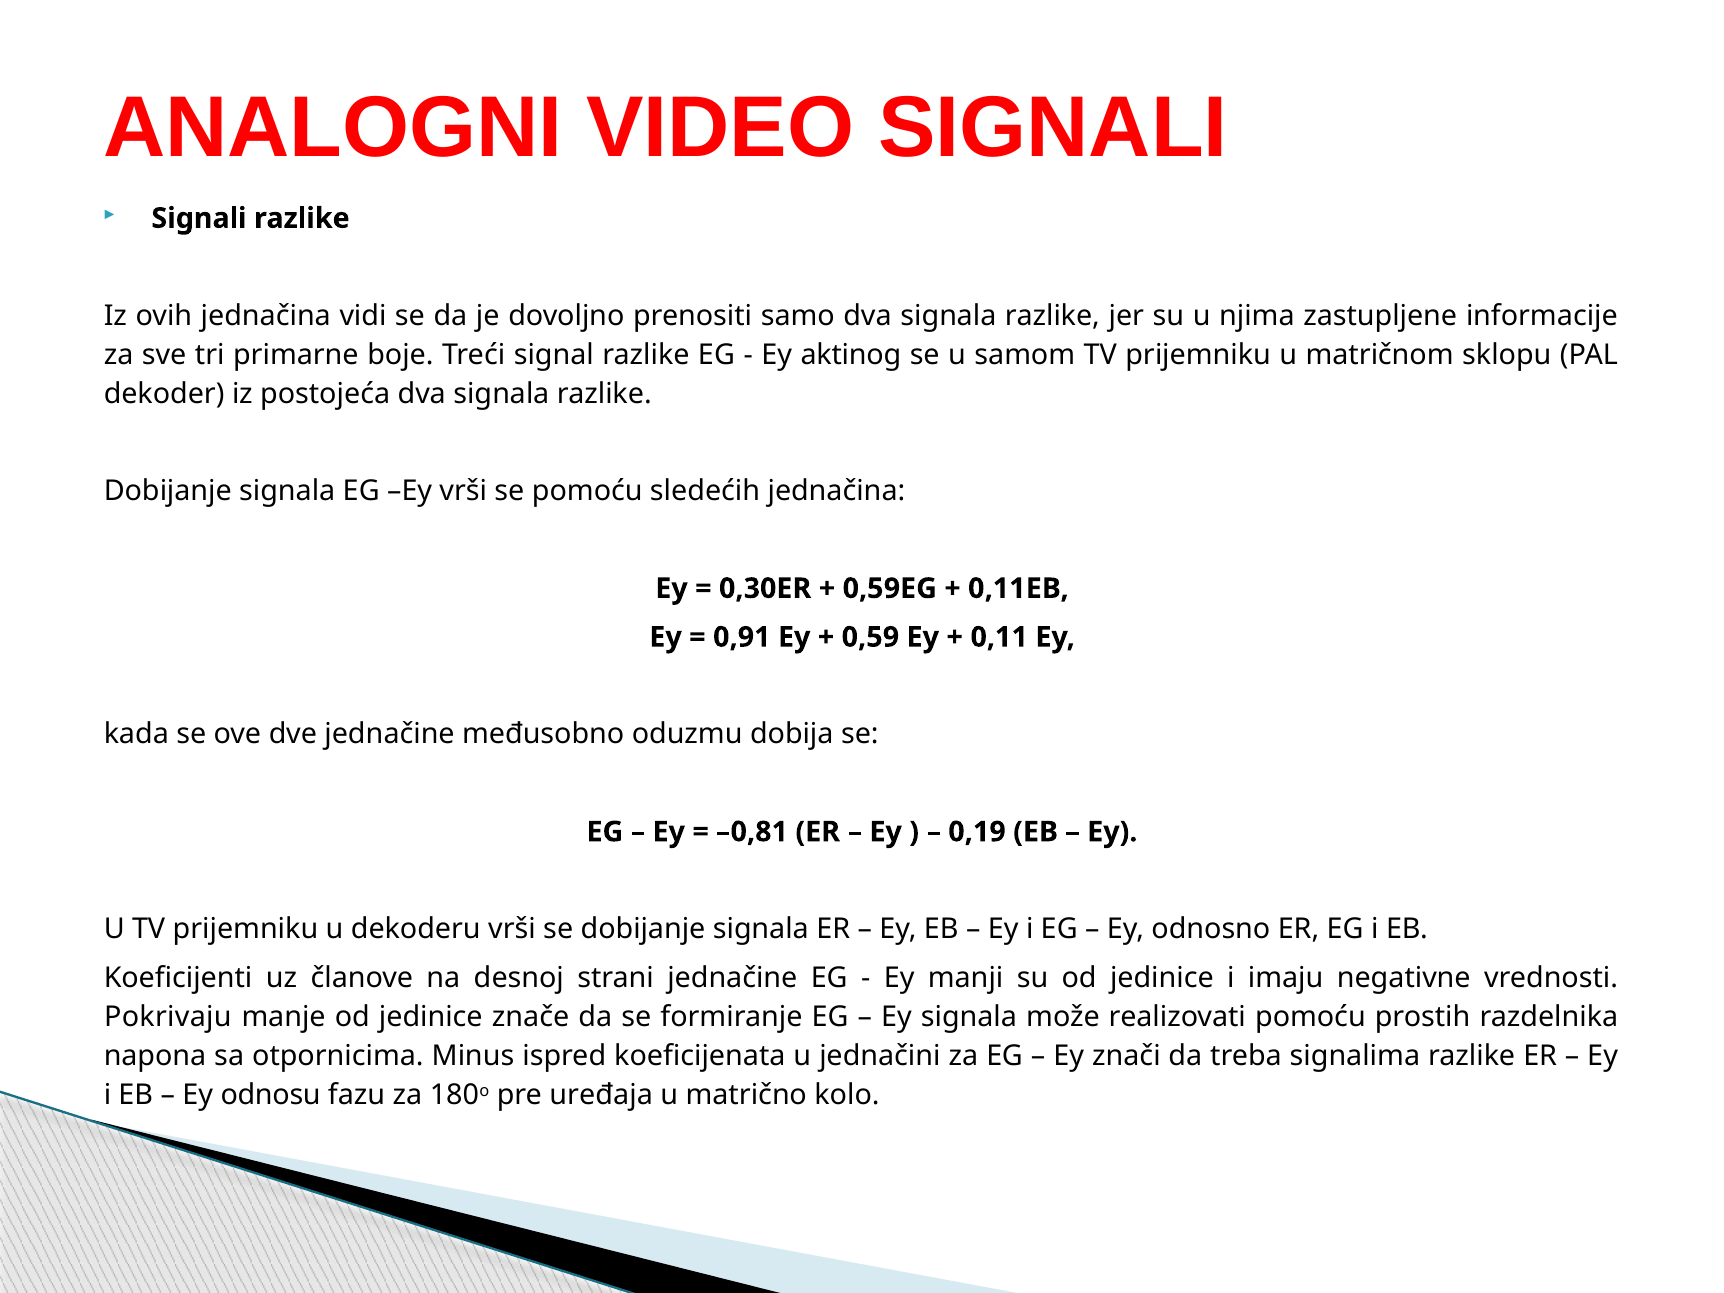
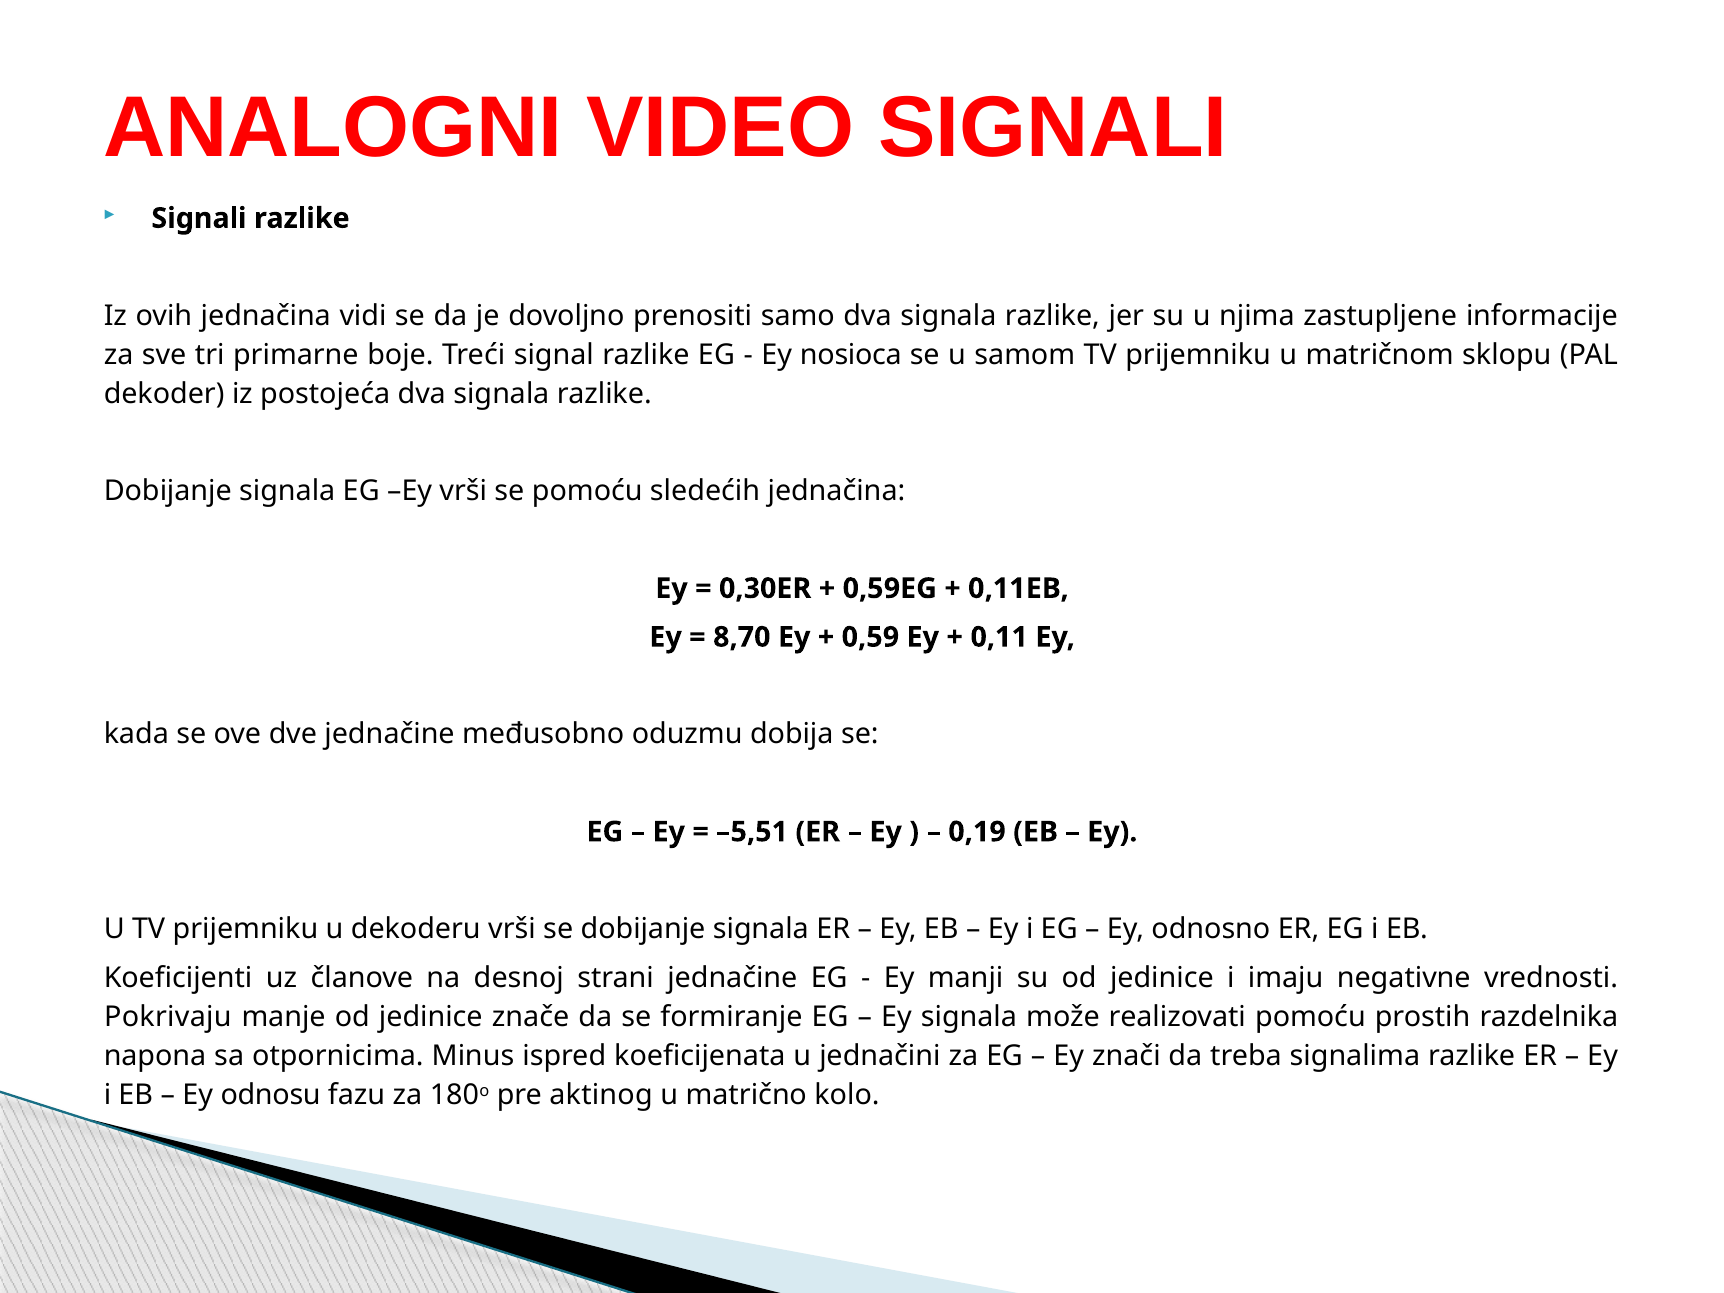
aktinog: aktinog -> nosioca
0,91: 0,91 -> 8,70
–0,81: –0,81 -> –5,51
uređaja: uređaja -> aktinog
